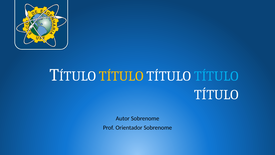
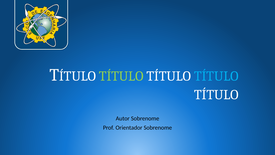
TÍTULO at (121, 76) colour: yellow -> light green
